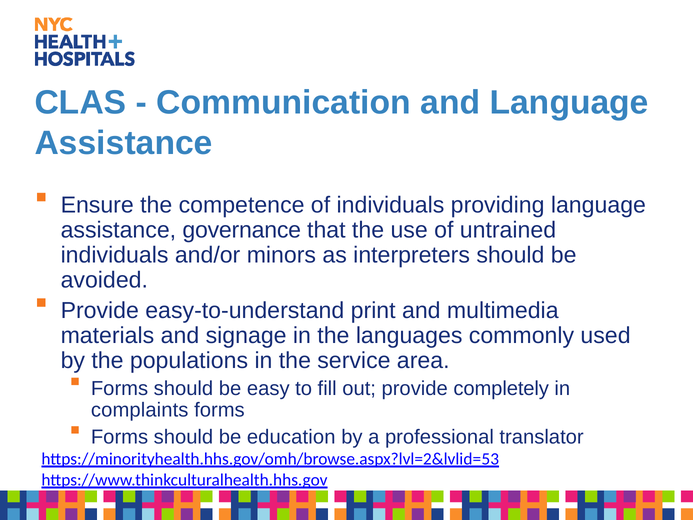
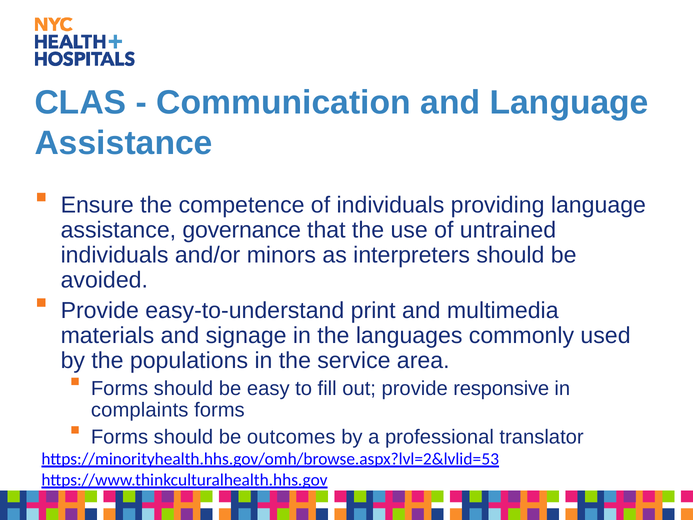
completely: completely -> responsive
education: education -> outcomes
